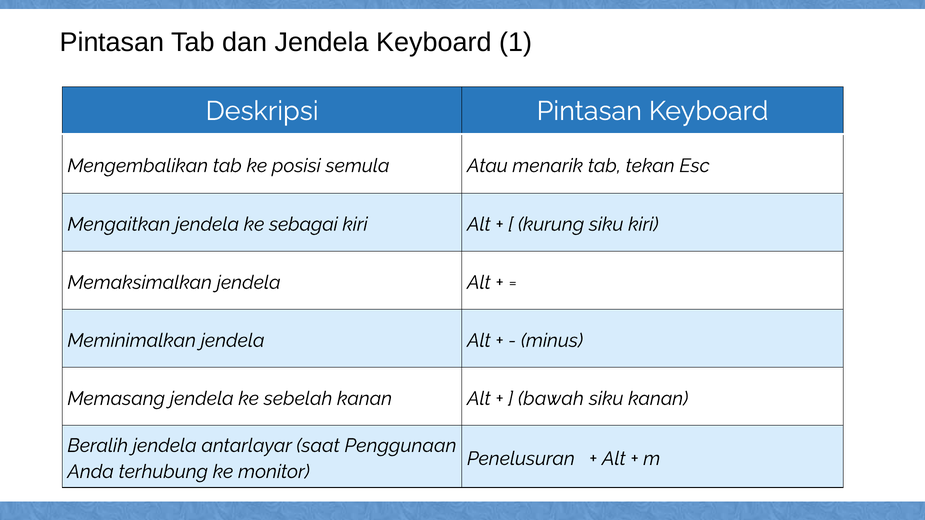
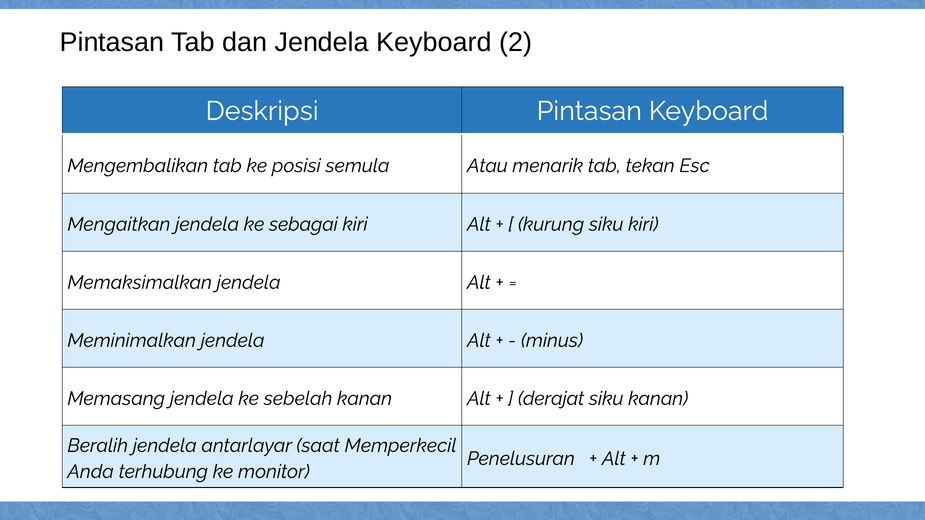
1: 1 -> 2
bawah: bawah -> derajat
Penggunaan: Penggunaan -> Memperkecil
